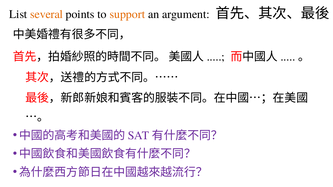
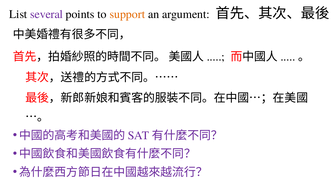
several colour: orange -> purple
